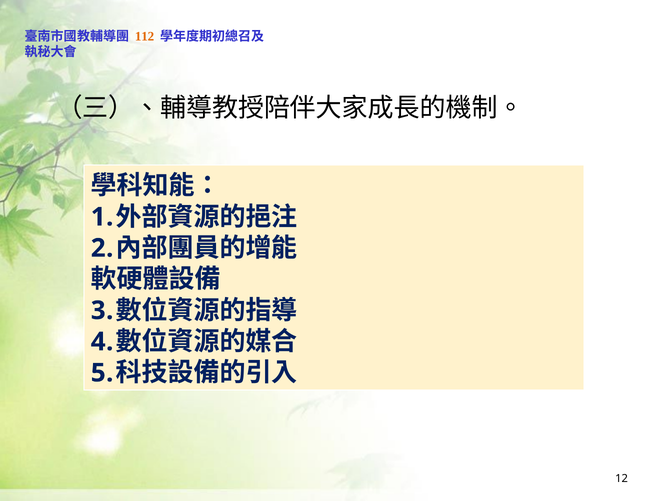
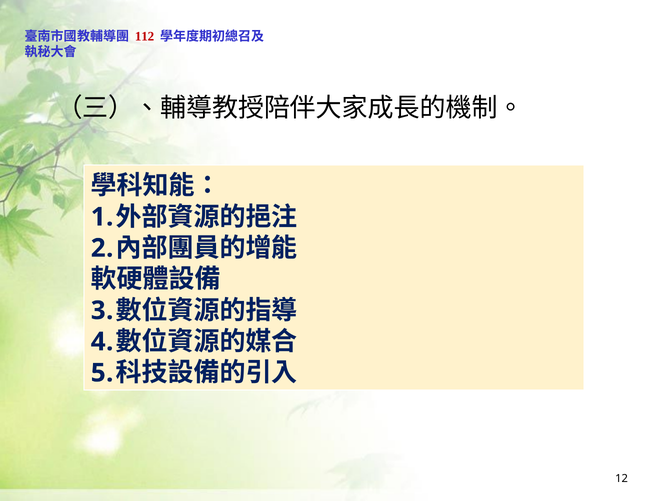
112 colour: orange -> red
